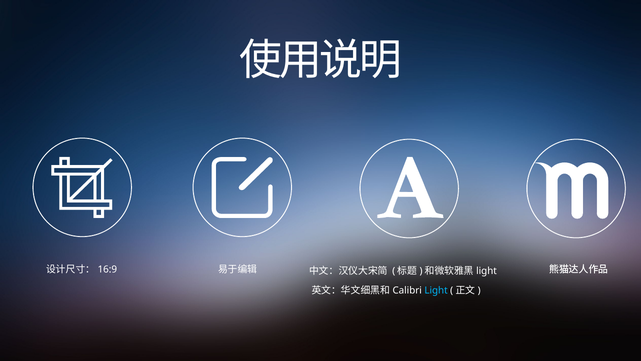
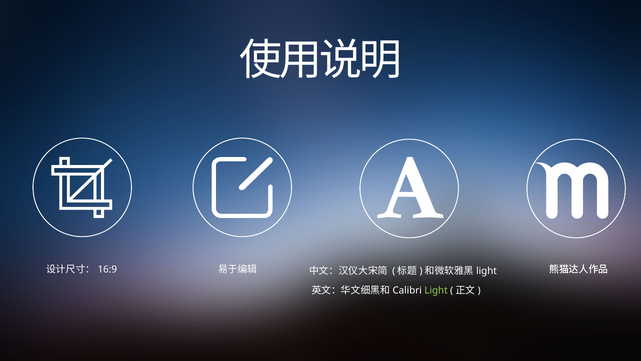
Light colour: light blue -> light green
